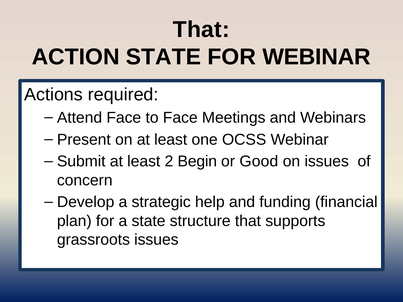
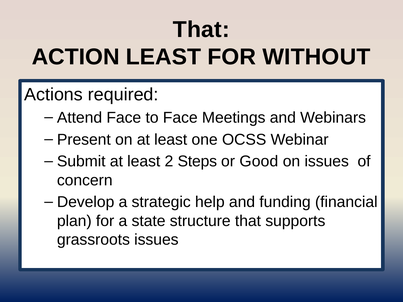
ACTION STATE: STATE -> LEAST
FOR WEBINAR: WEBINAR -> WITHOUT
Begin: Begin -> Steps
